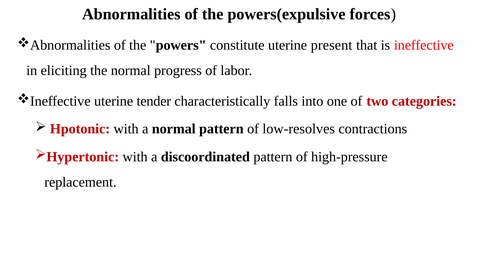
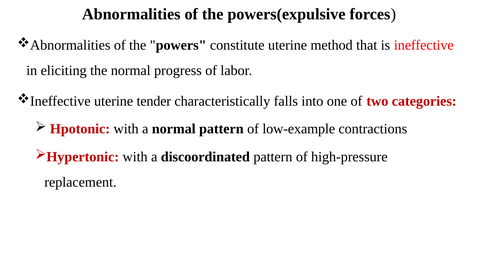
present: present -> method
low-resolves: low-resolves -> low-example
